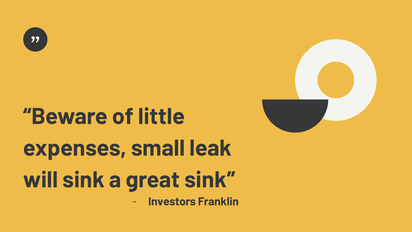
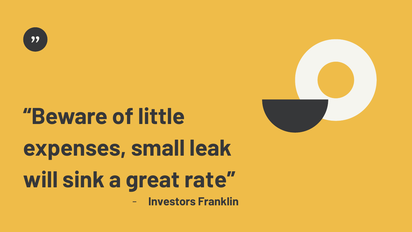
great sink: sink -> rate
